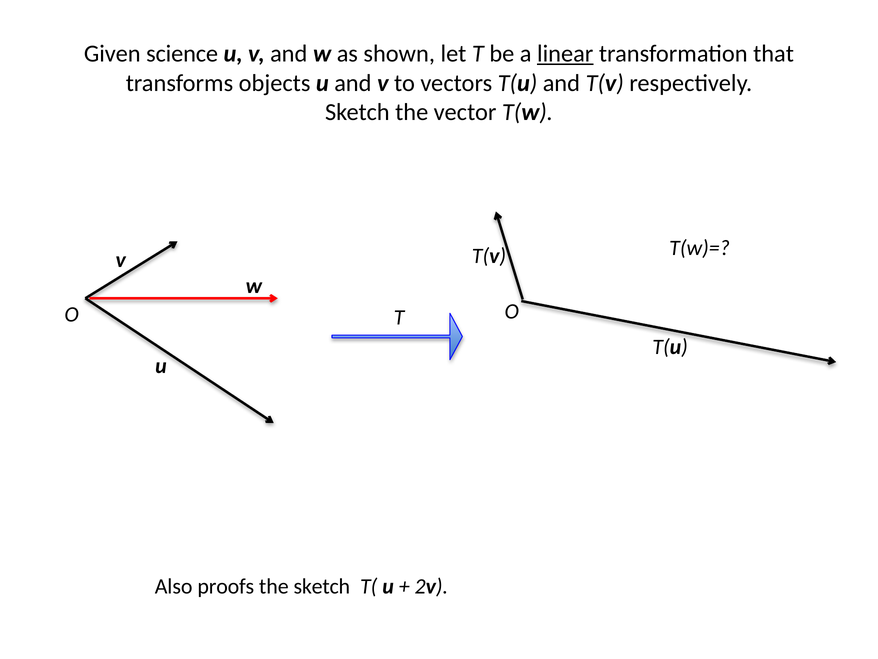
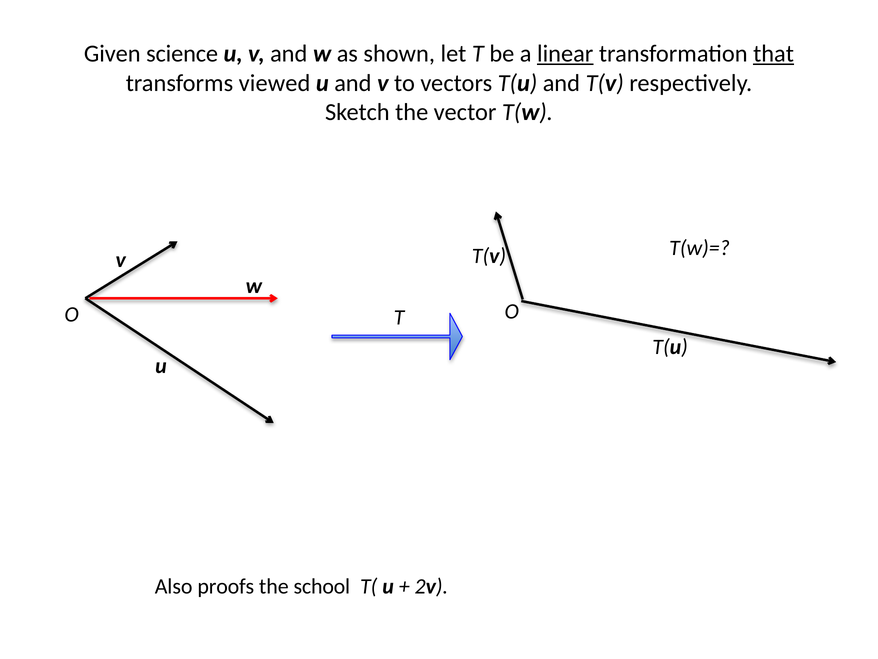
that underline: none -> present
objects: objects -> viewed
the sketch: sketch -> school
